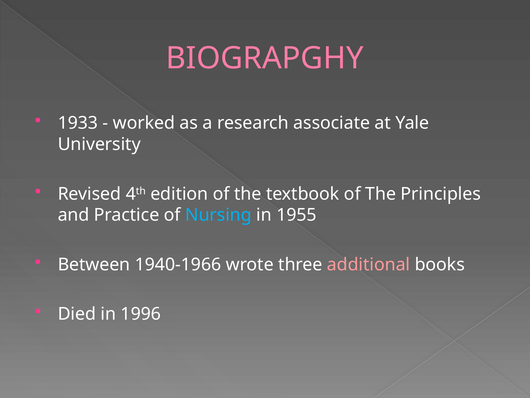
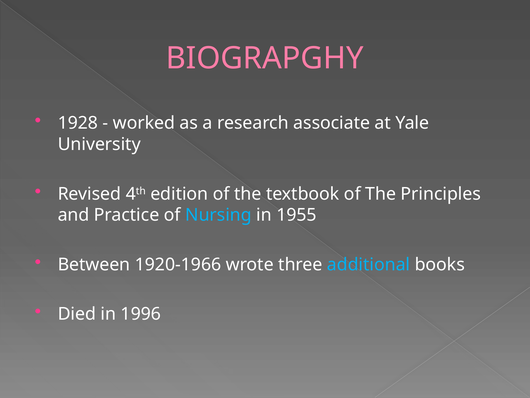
1933: 1933 -> 1928
1940-1966: 1940-1966 -> 1920-1966
additional colour: pink -> light blue
